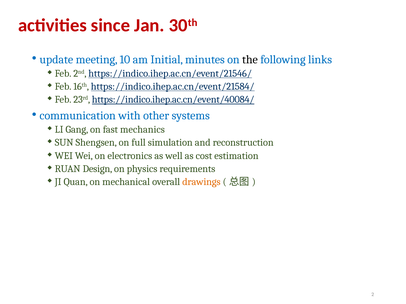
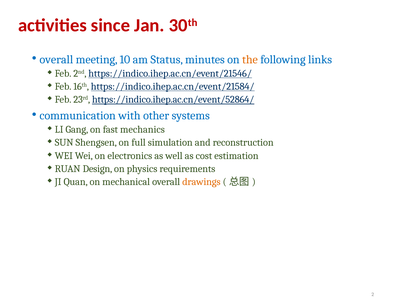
update at (56, 60): update -> overall
Initial: Initial -> Status
the colour: black -> orange
https://indico.ihep.ac.cn/event/40084/: https://indico.ihep.ac.cn/event/40084/ -> https://indico.ihep.ac.cn/event/52864/
